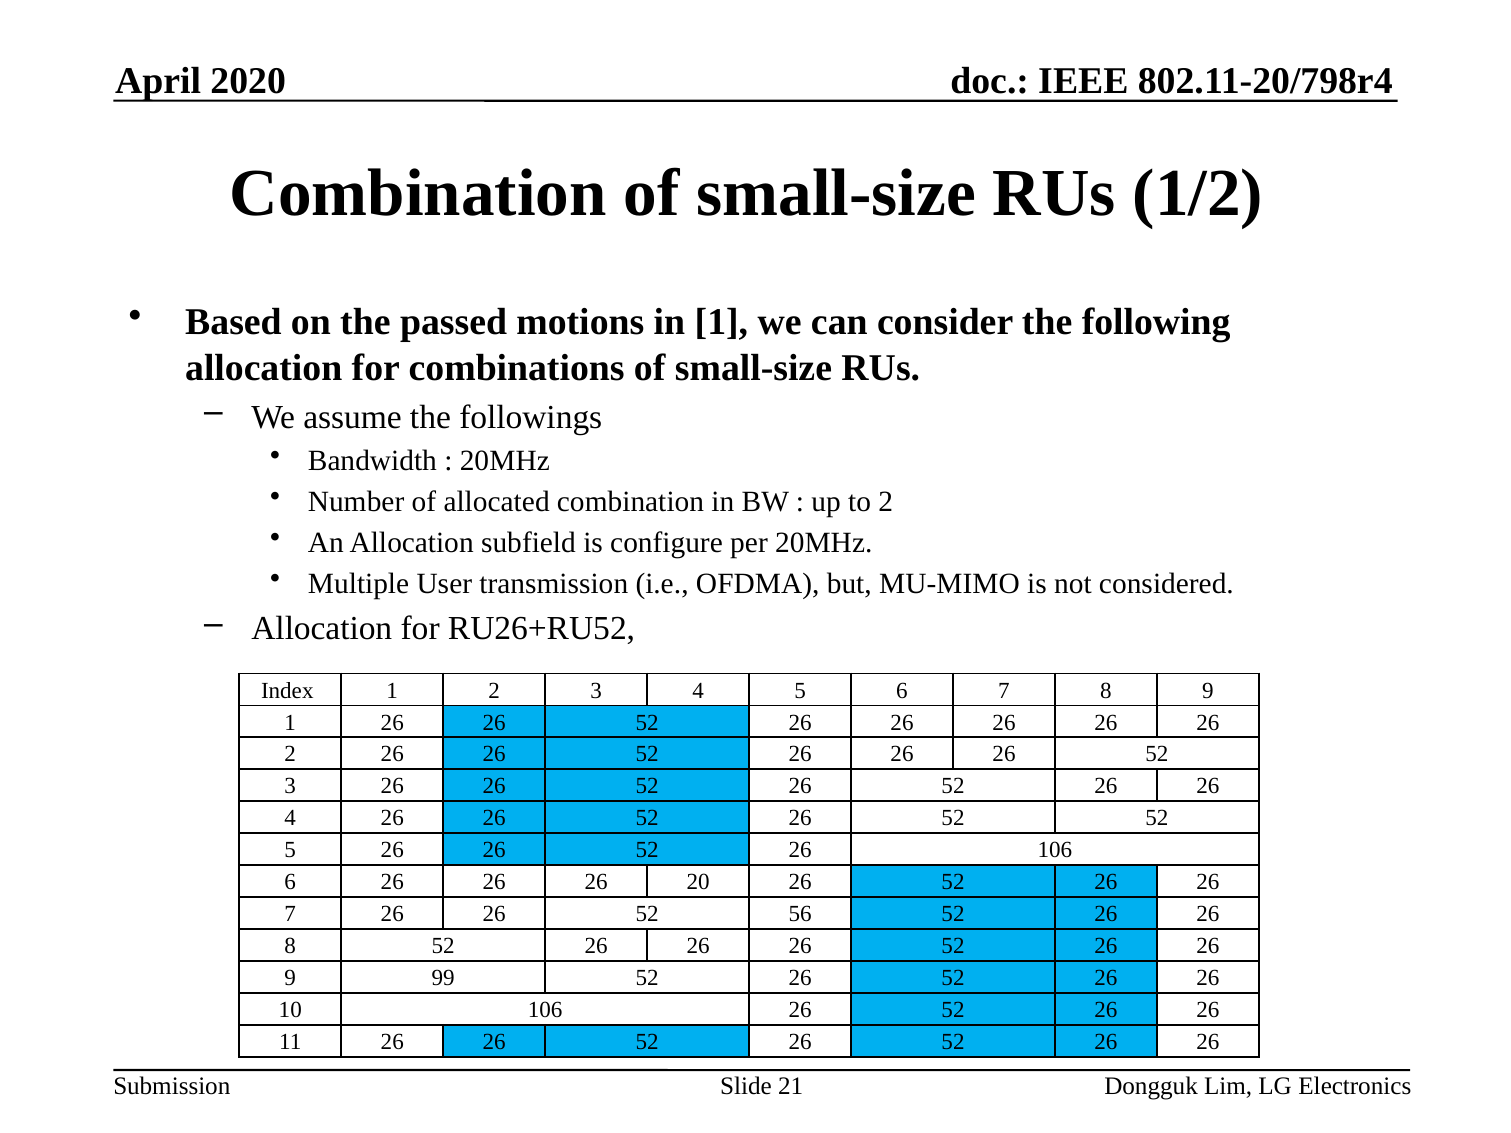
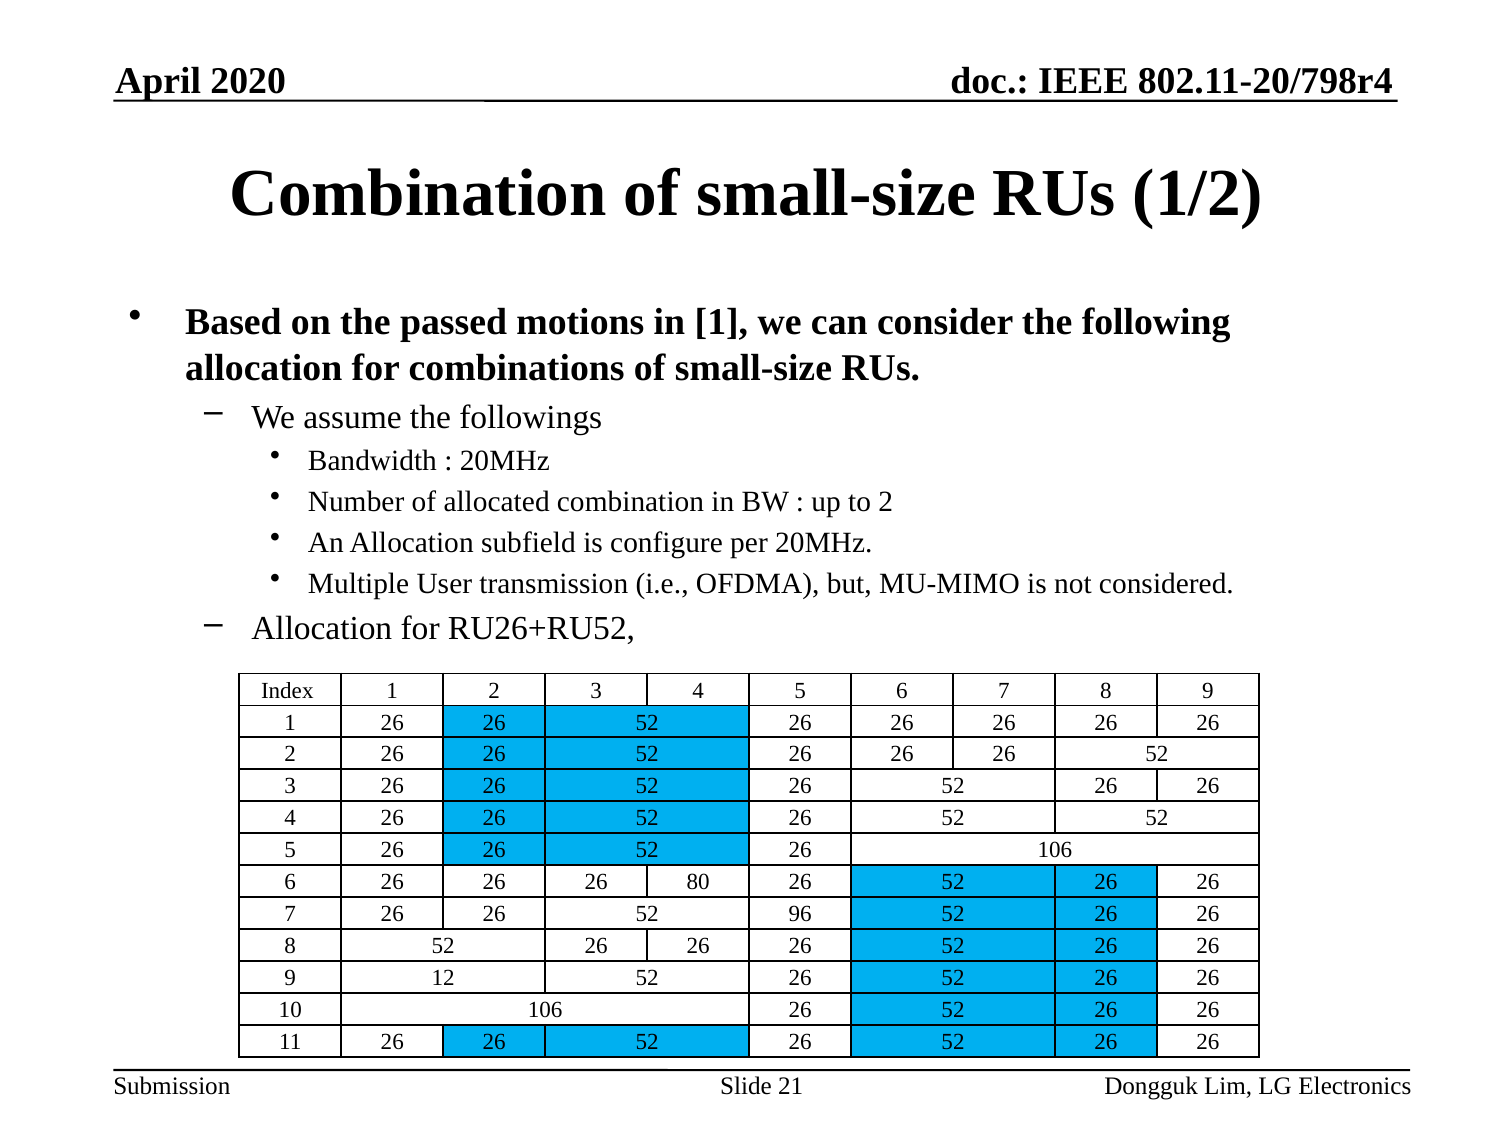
20: 20 -> 80
56: 56 -> 96
99: 99 -> 12
